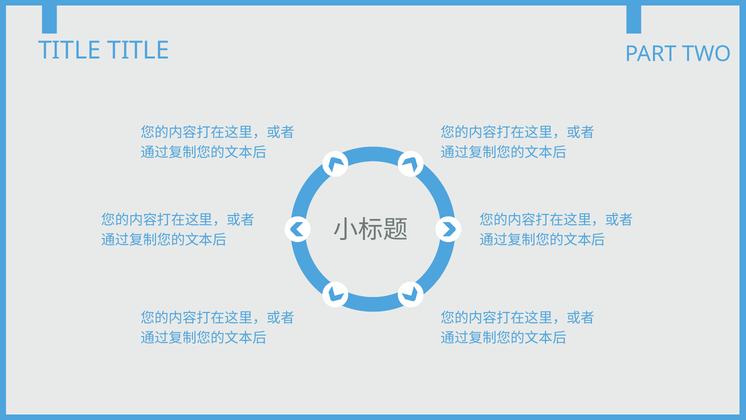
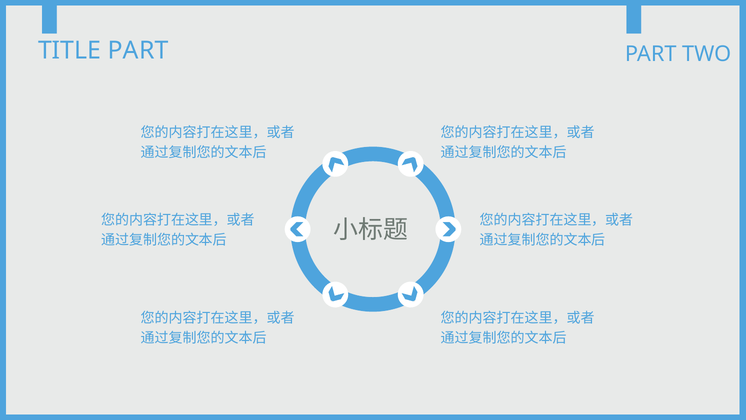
TITLE TITLE: TITLE -> PART
